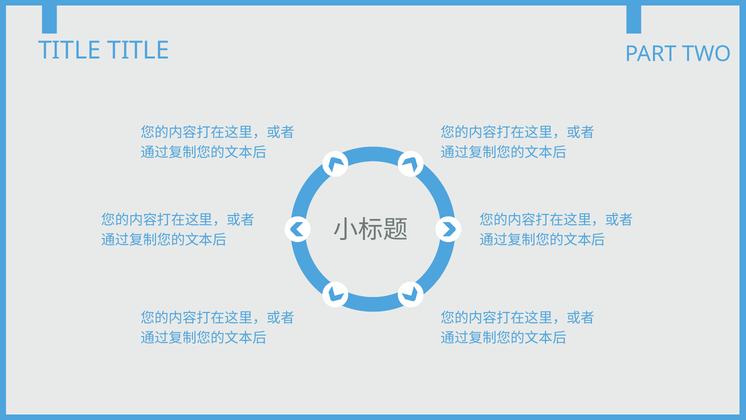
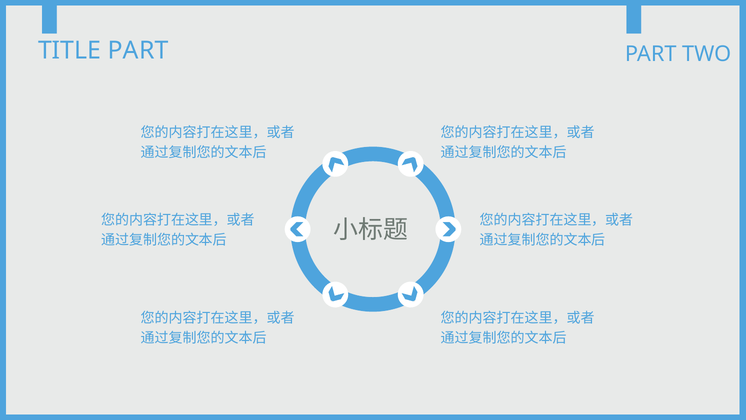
TITLE TITLE: TITLE -> PART
